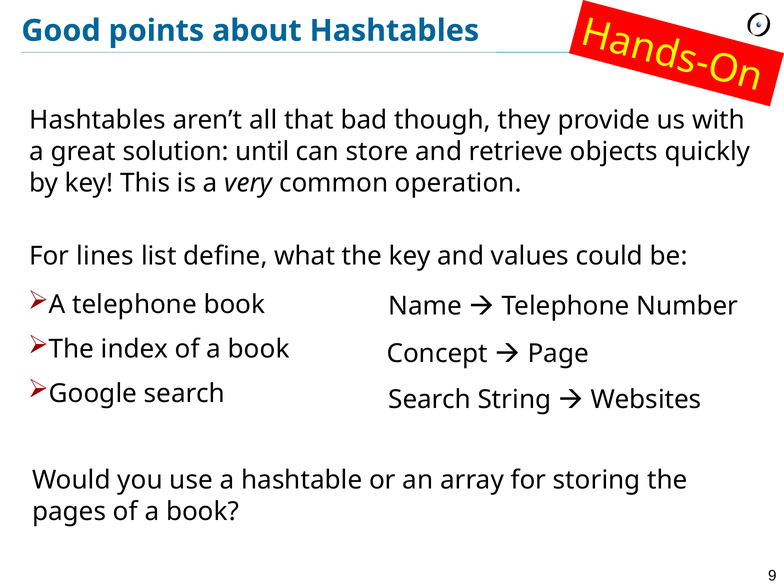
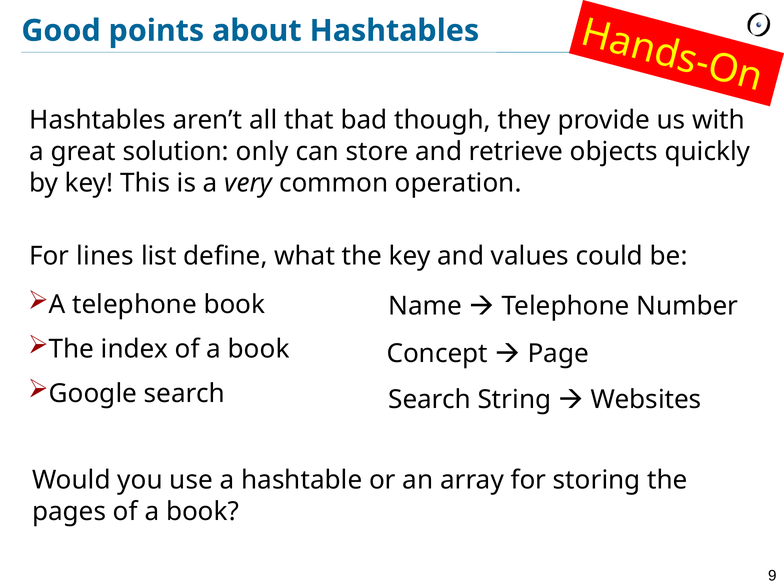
until: until -> only
